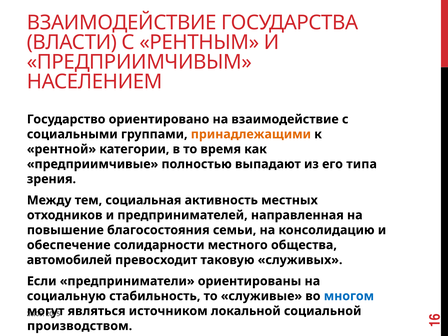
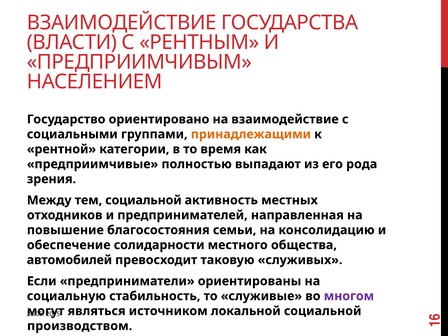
типа: типа -> рода
тем социальная: социальная -> социальной
многом colour: blue -> purple
